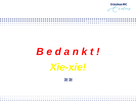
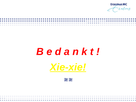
Xie-xie underline: none -> present
